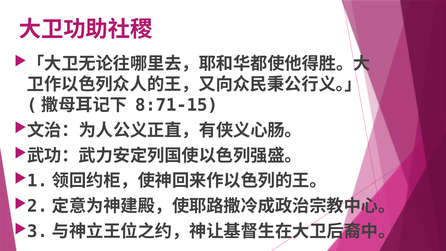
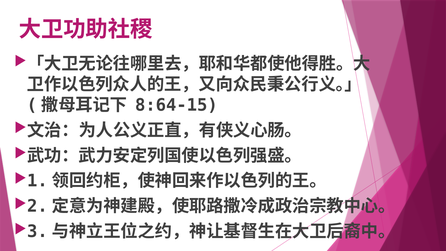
8:71-15: 8:71-15 -> 8:64-15
